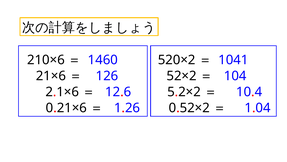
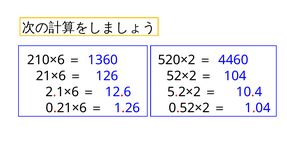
1460: 1460 -> 1360
1041: 1041 -> 4460
